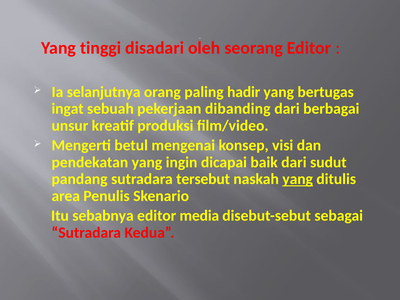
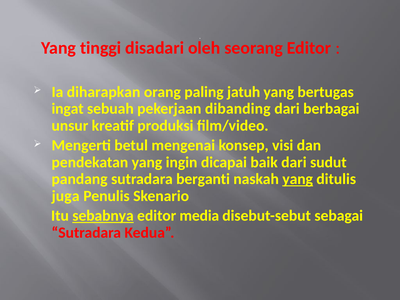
selanjutnya: selanjutnya -> diharapkan
hadir: hadir -> jatuh
tersebut: tersebut -> berganti
area: area -> juga
sebabnya underline: none -> present
